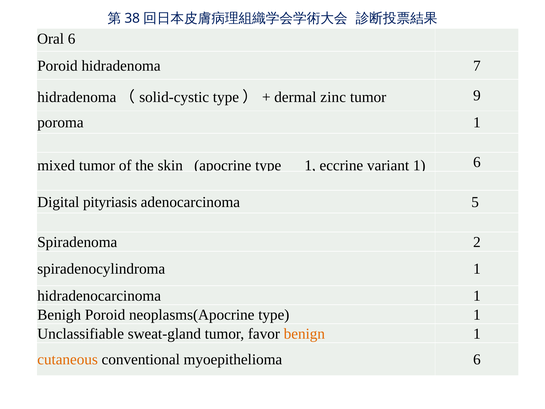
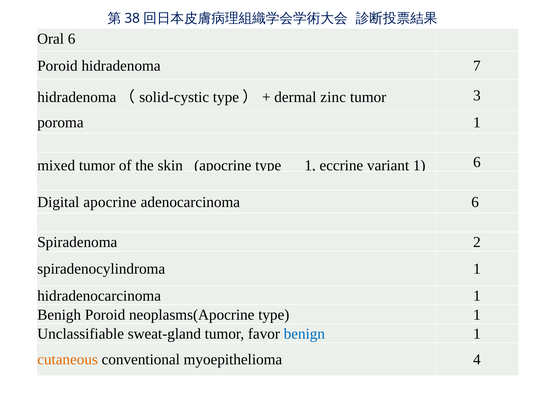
9: 9 -> 3
Digital pityriasis: pityriasis -> apocrine
adenocarcinoma 5: 5 -> 6
benign colour: orange -> blue
myoepithelioma 6: 6 -> 4
